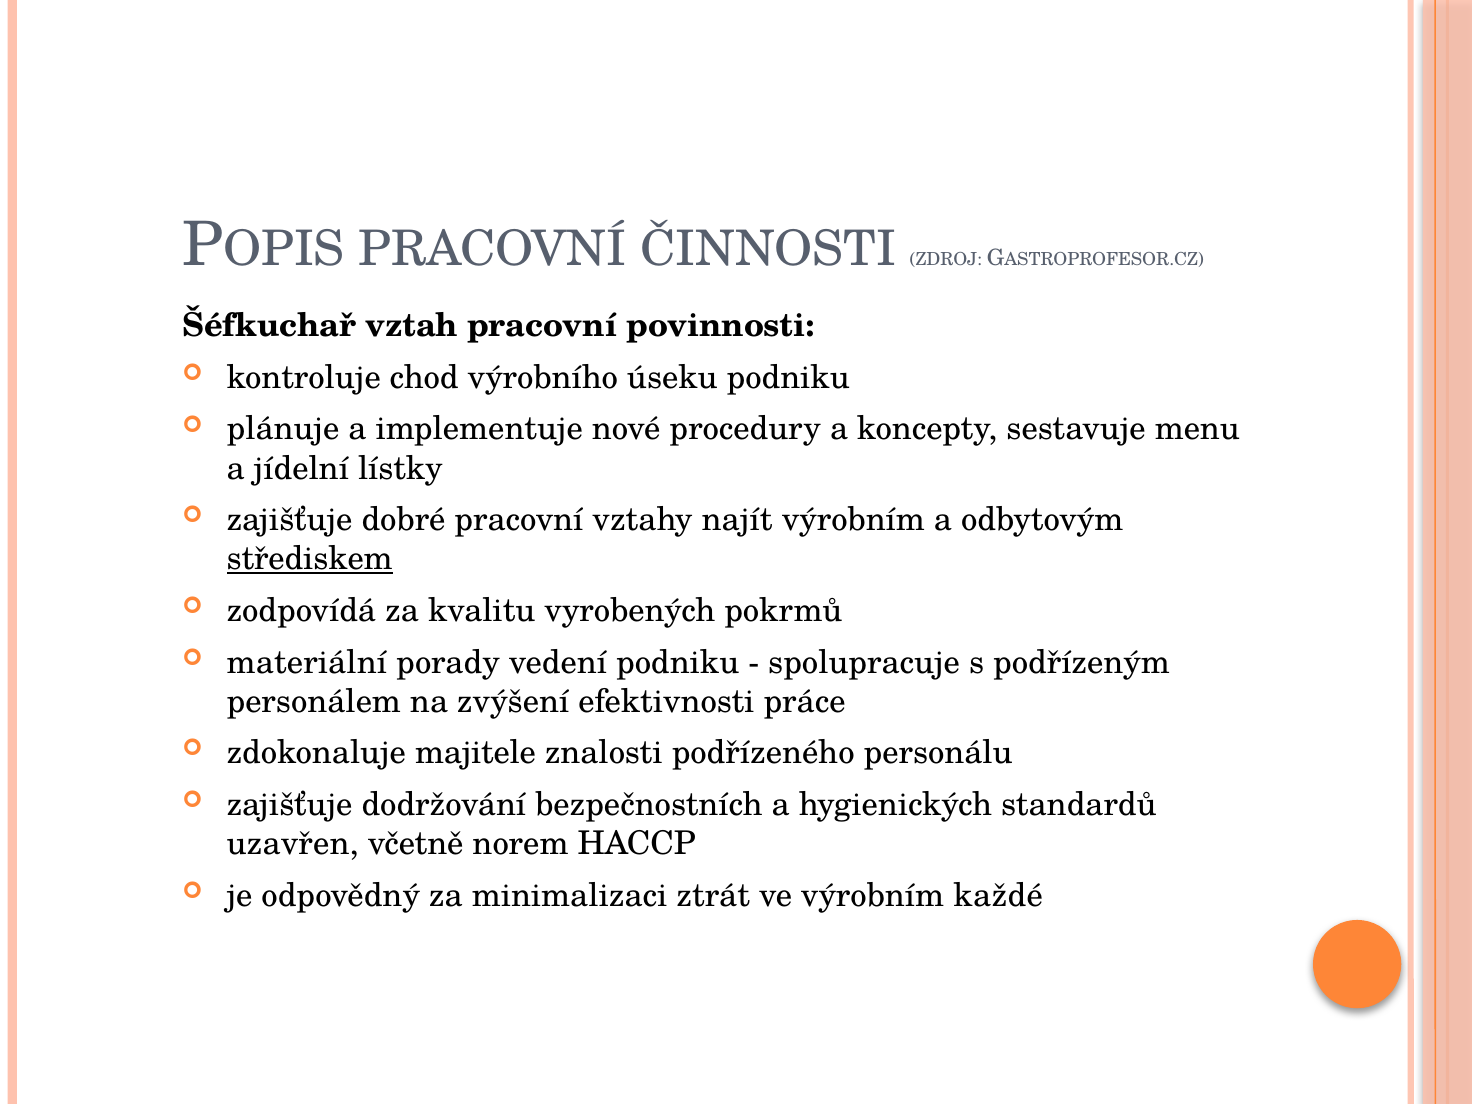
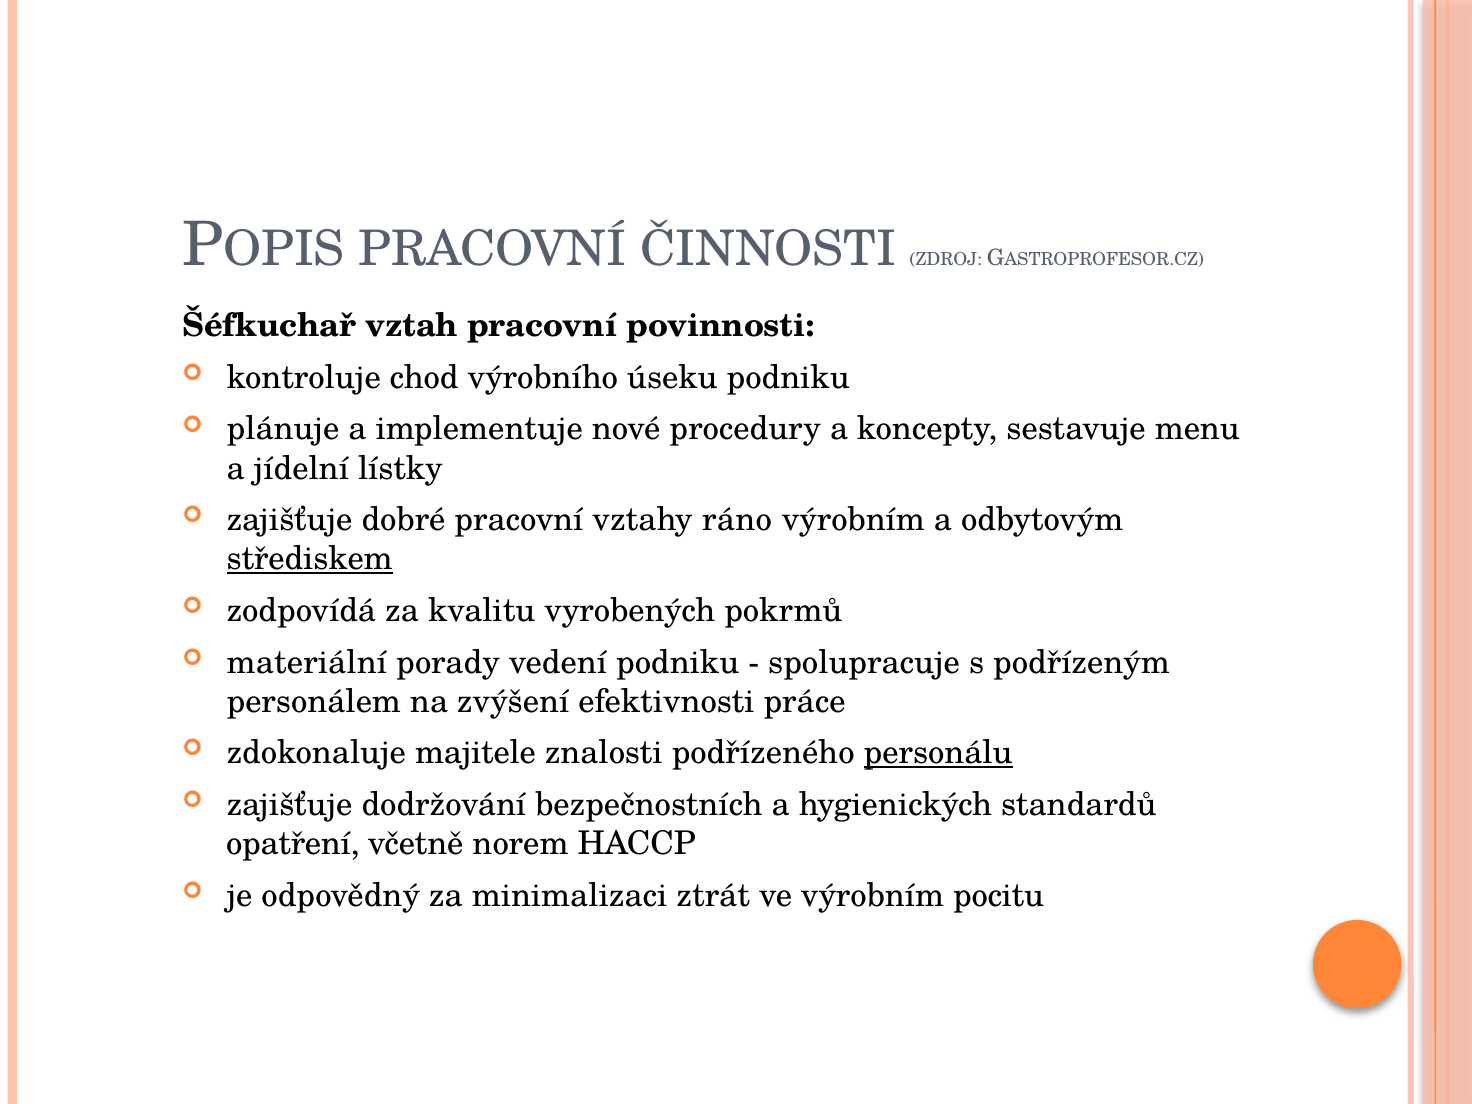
najít: najít -> ráno
personálu underline: none -> present
uzavřen: uzavřen -> opatření
každé: každé -> pocitu
